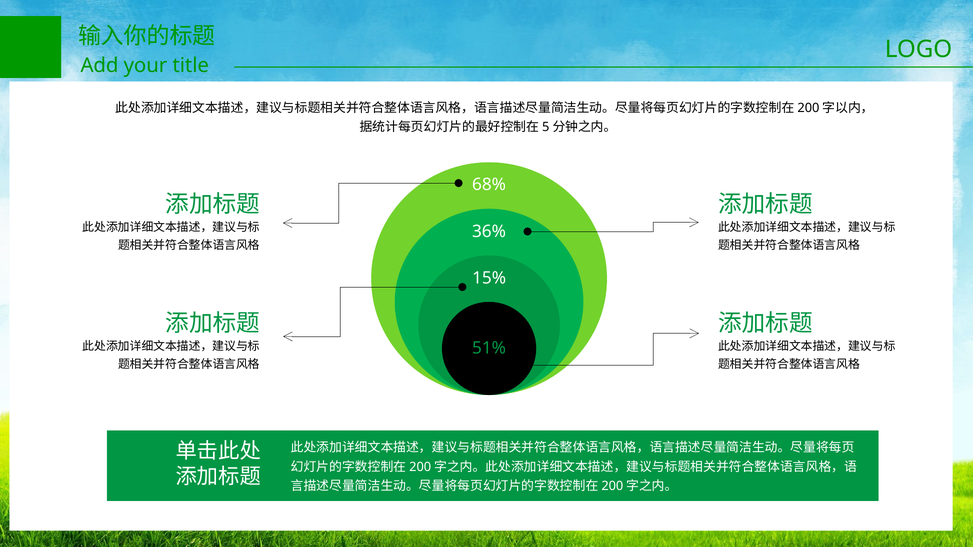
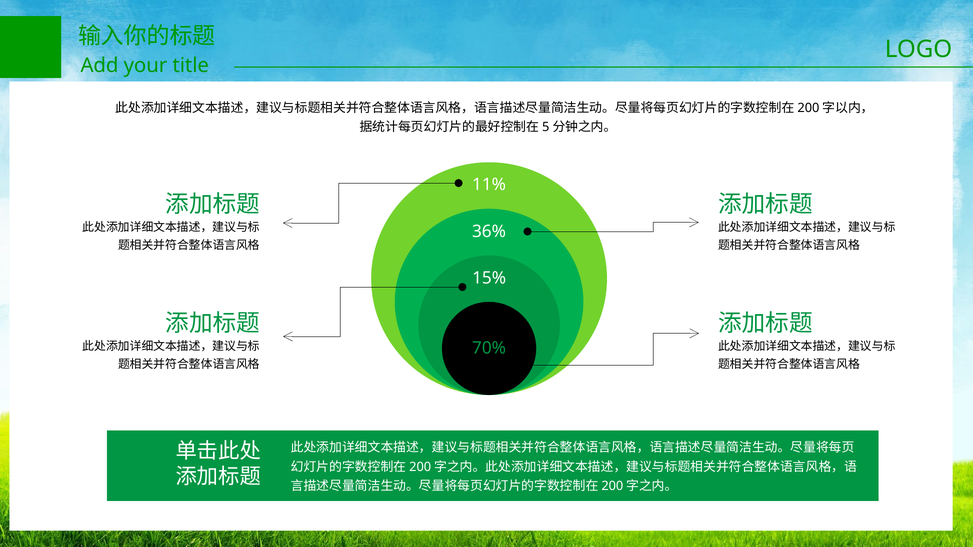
68%: 68% -> 11%
51%: 51% -> 70%
